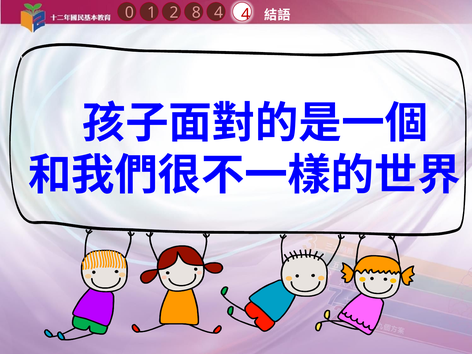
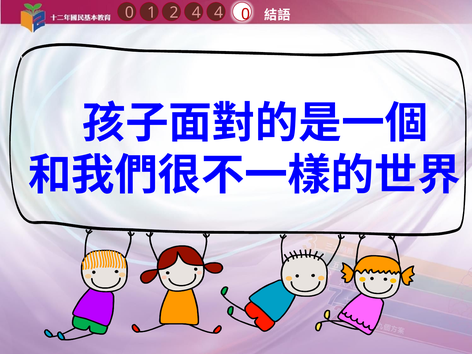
1 8: 8 -> 4
4 4: 4 -> 0
